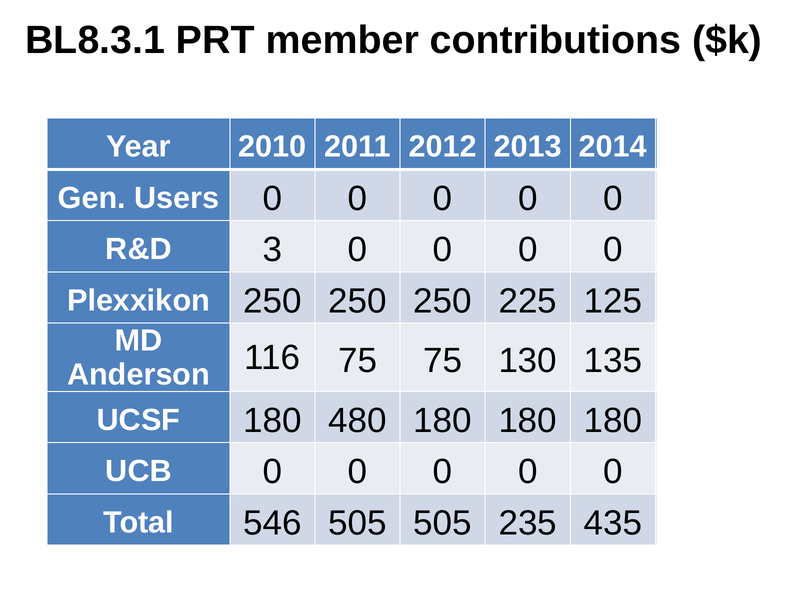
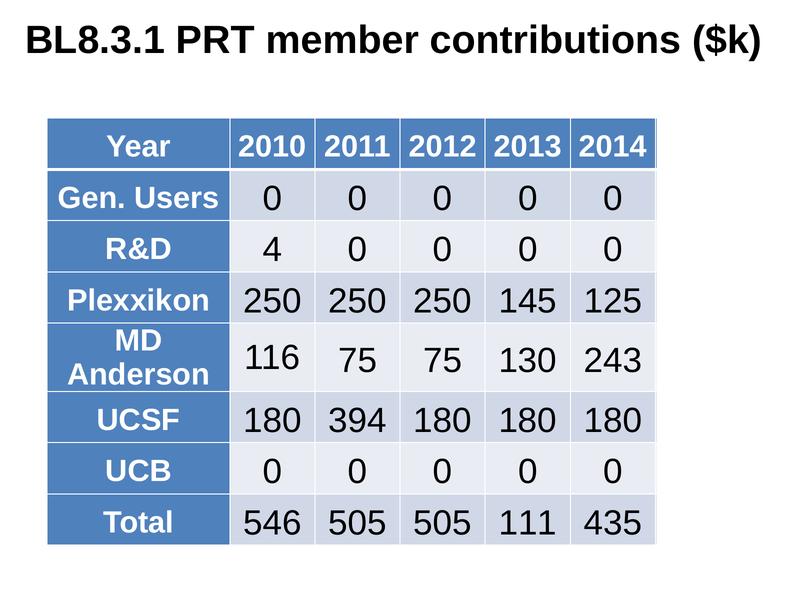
3: 3 -> 4
225: 225 -> 145
135: 135 -> 243
480: 480 -> 394
235: 235 -> 111
